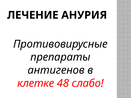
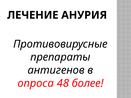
клетке: клетке -> опроса
слабо: слабо -> более
